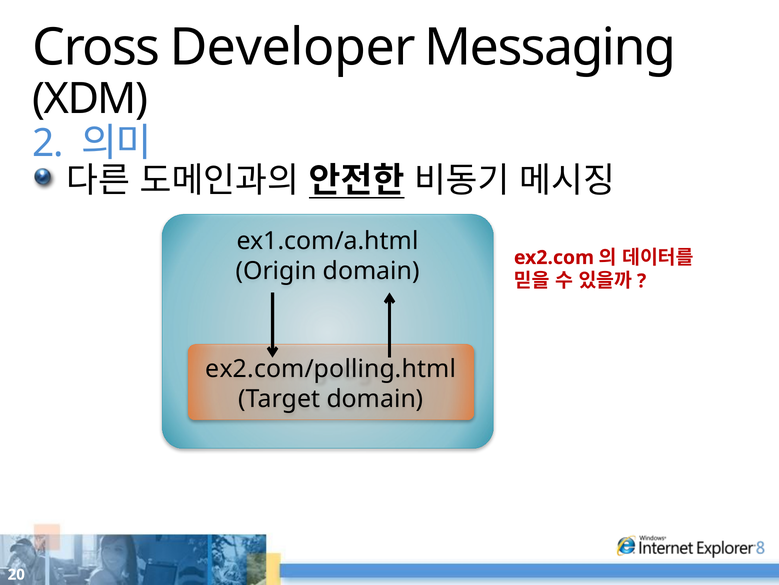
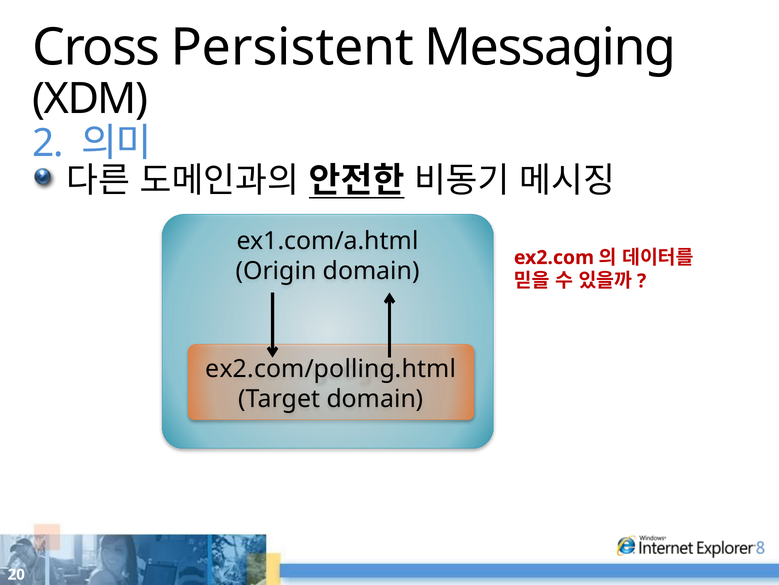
Developer: Developer -> Persistent
